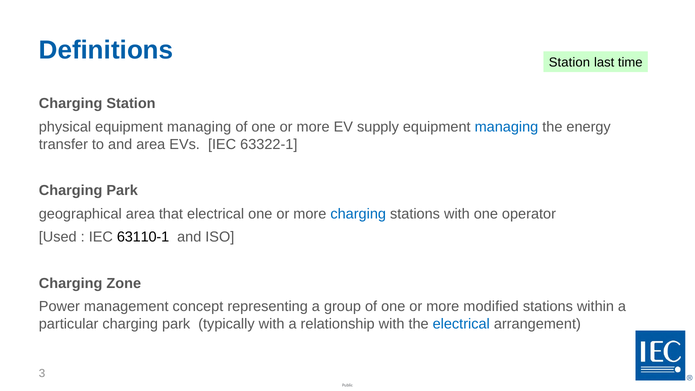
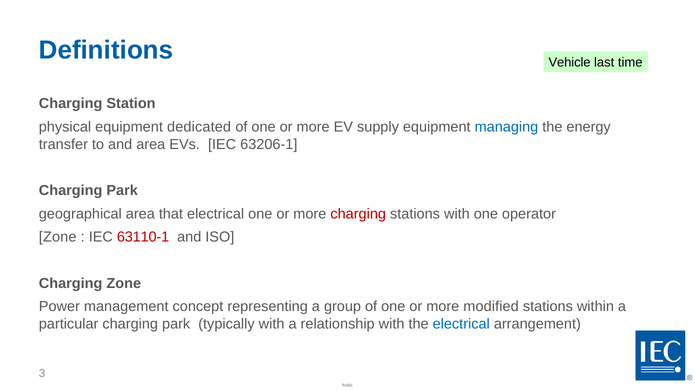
Definitions Station: Station -> Vehicle
physical equipment managing: managing -> dedicated
63322-1: 63322-1 -> 63206-1
charging at (358, 214) colour: blue -> red
Used at (58, 237): Used -> Zone
63110-1 colour: black -> red
